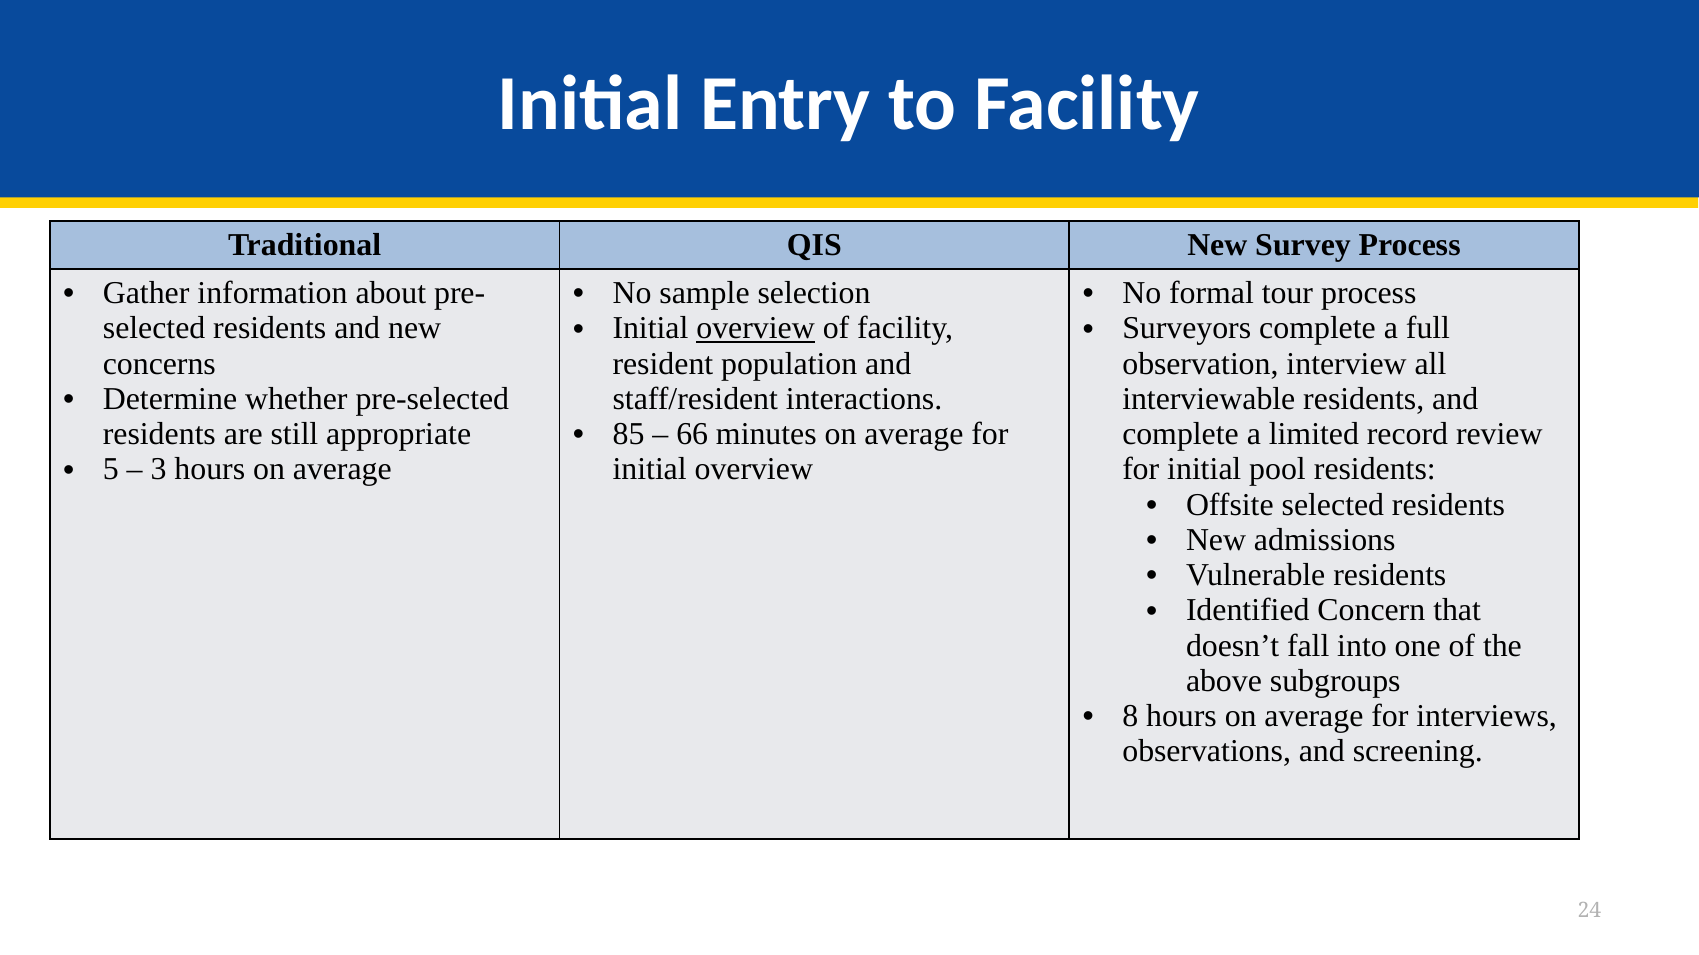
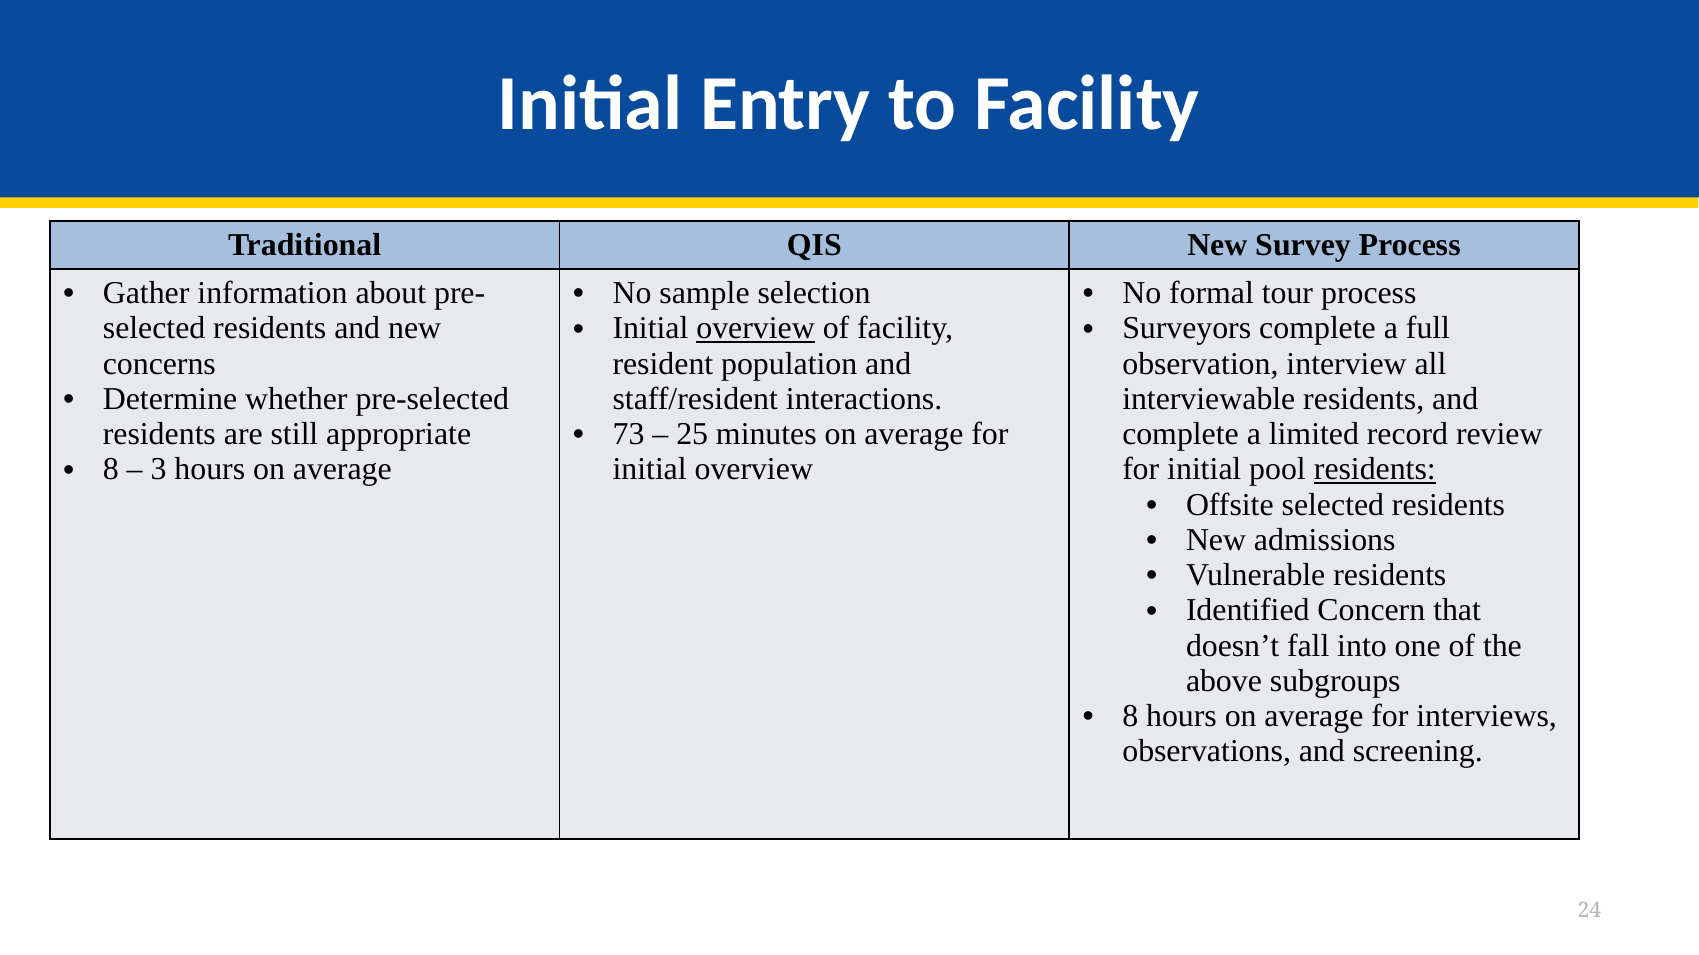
85: 85 -> 73
66: 66 -> 25
residents at (1375, 470) underline: none -> present
5 at (111, 470): 5 -> 8
